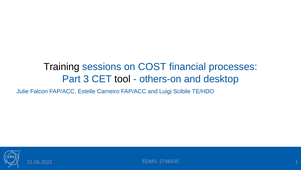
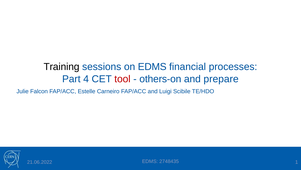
on COST: COST -> EDMS
3: 3 -> 4
tool colour: black -> red
desktop: desktop -> prepare
